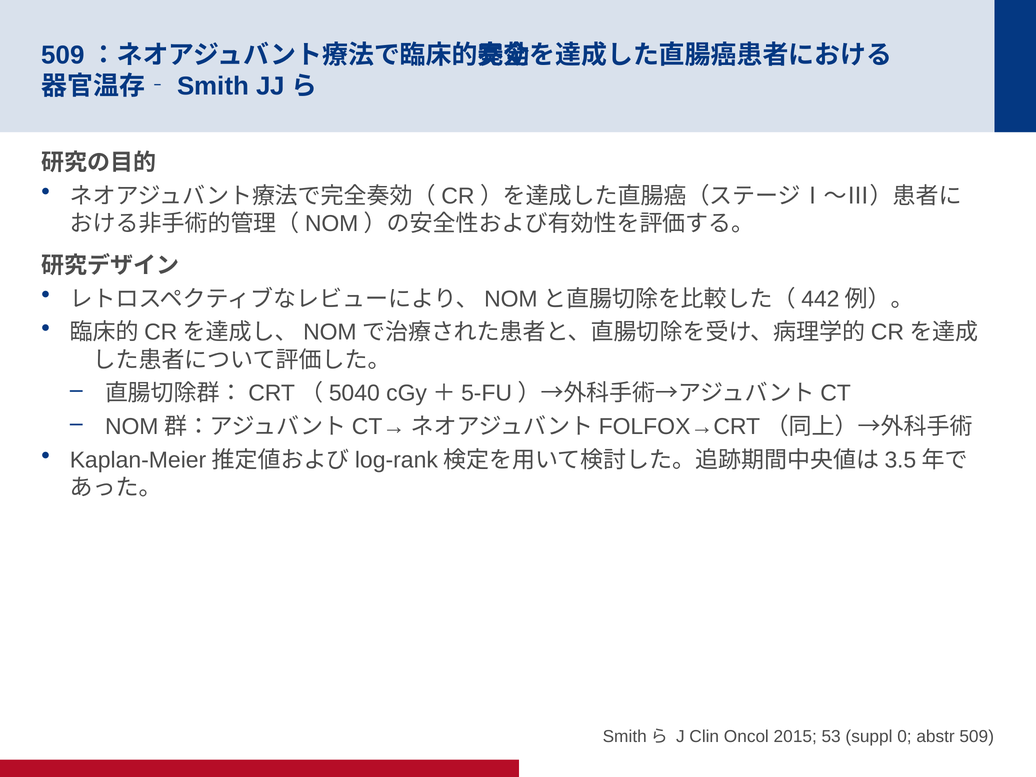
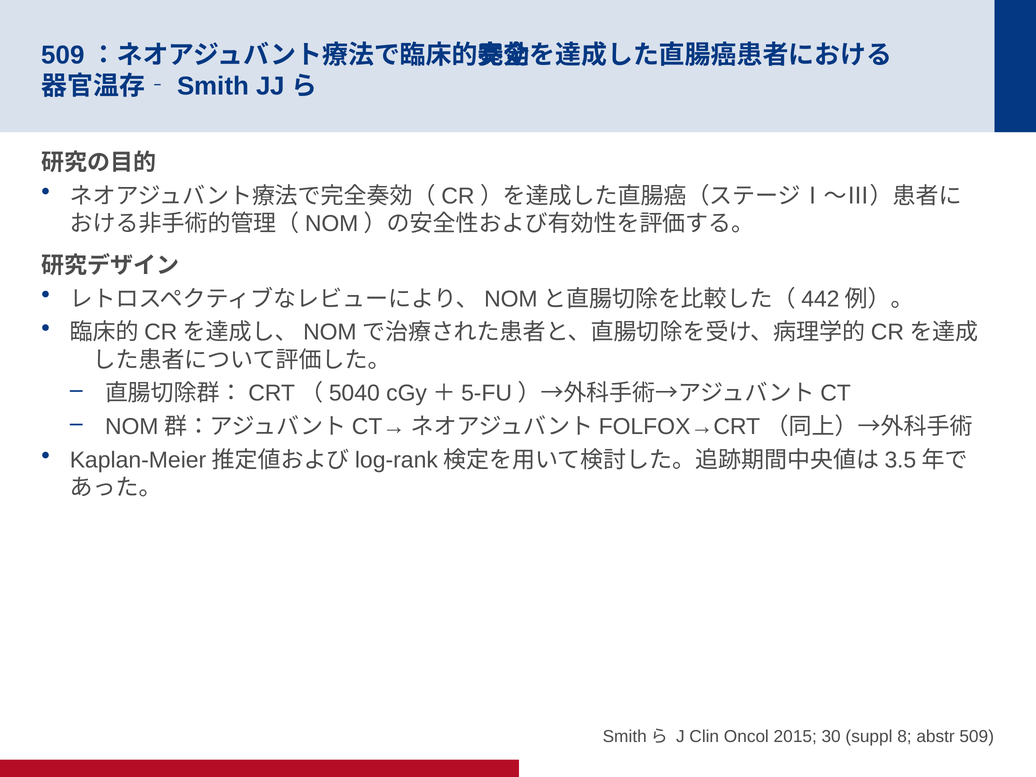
53: 53 -> 30
0: 0 -> 8
